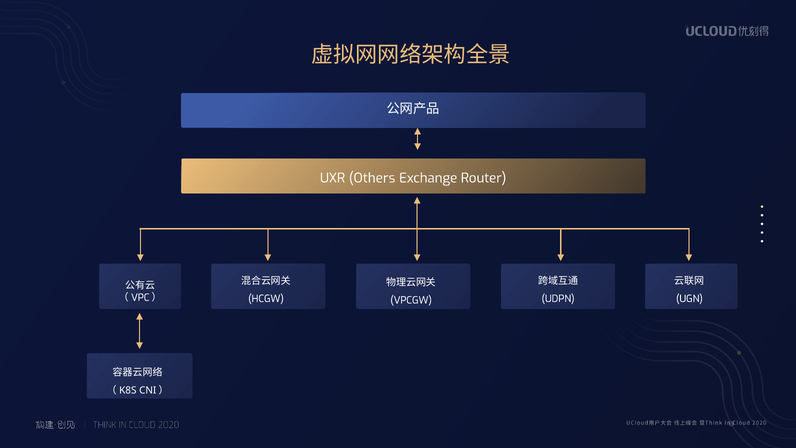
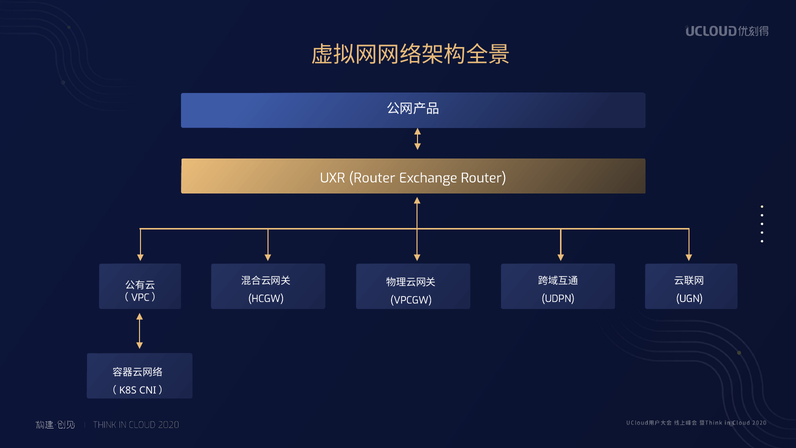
UXR Others: Others -> Router
